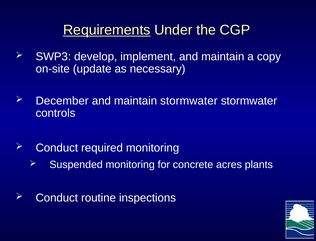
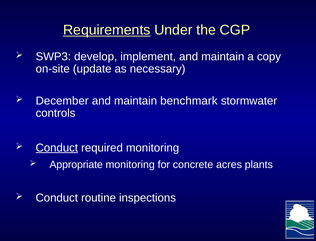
maintain stormwater: stormwater -> benchmark
Conduct at (57, 148) underline: none -> present
Suspended: Suspended -> Appropriate
